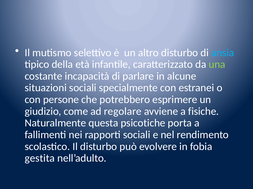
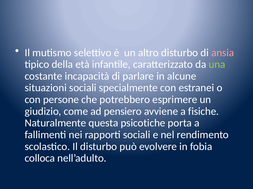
ansia colour: light blue -> pink
regolare: regolare -> pensiero
gestita: gestita -> colloca
